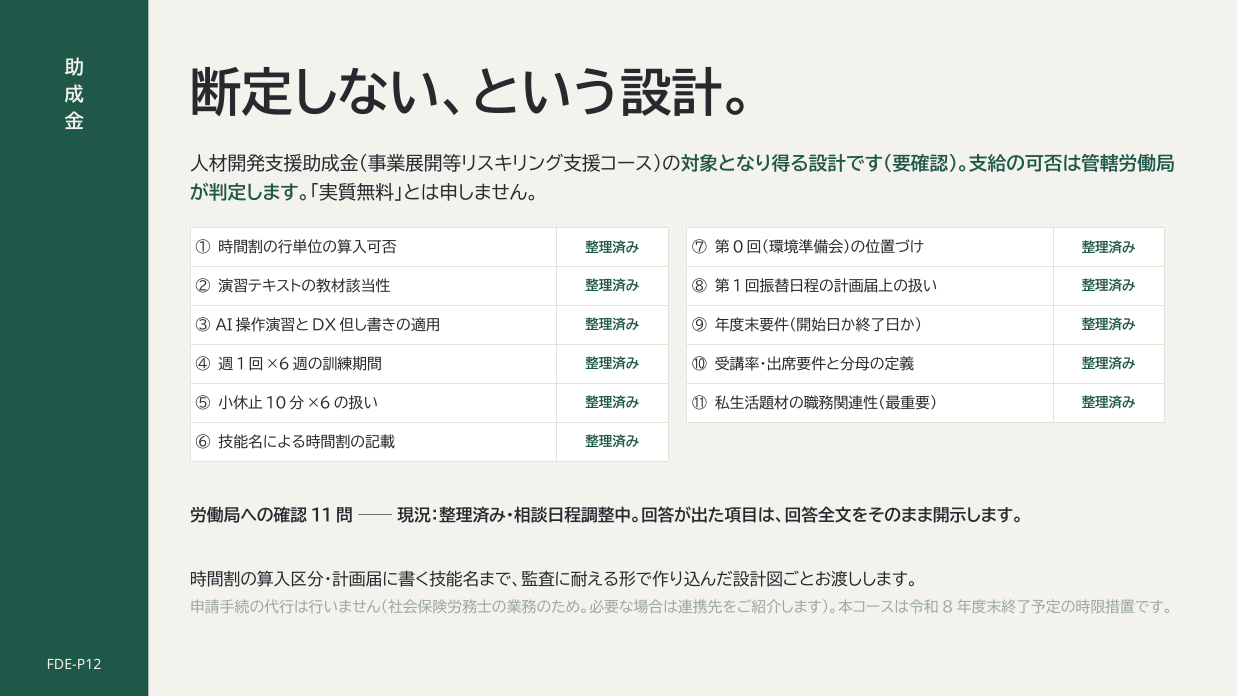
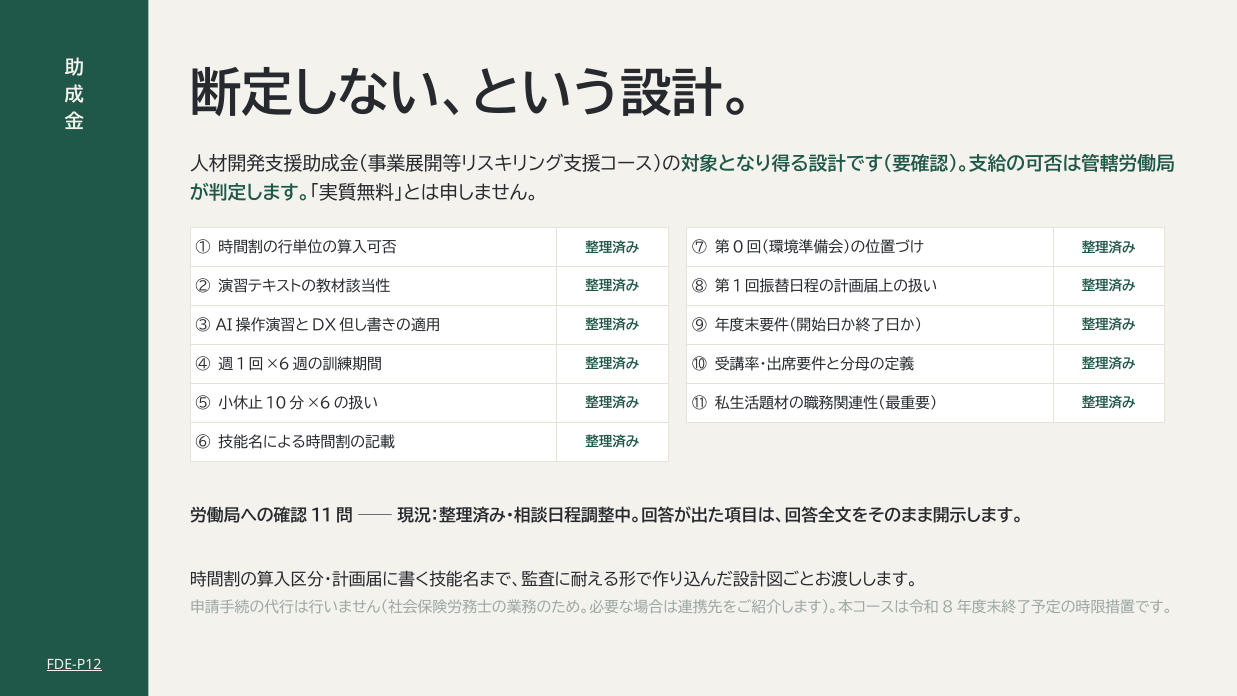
FDE-P12 underline: none -> present
